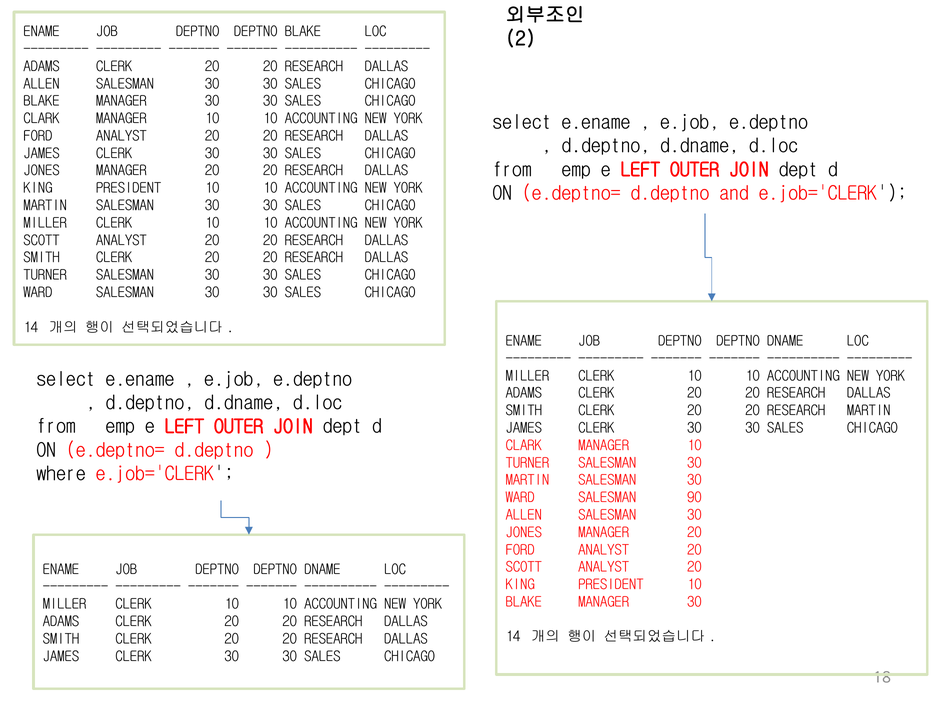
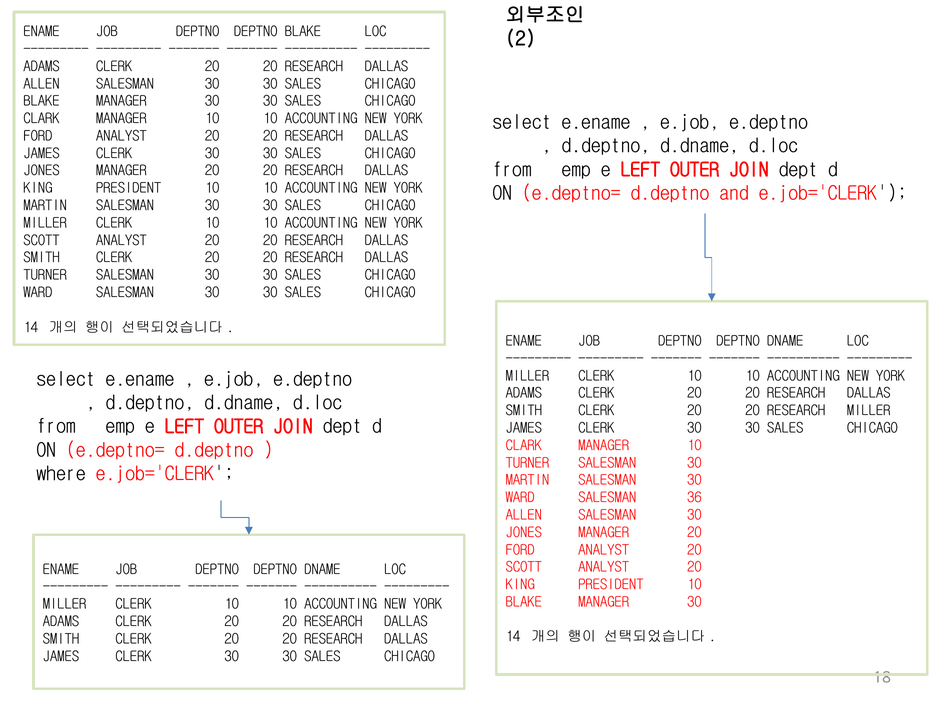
RESEARCH MARTIN: MARTIN -> MILLER
90: 90 -> 36
